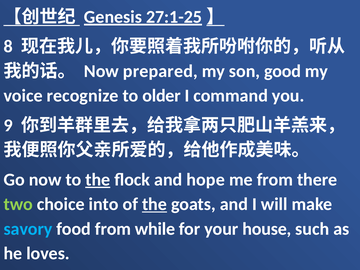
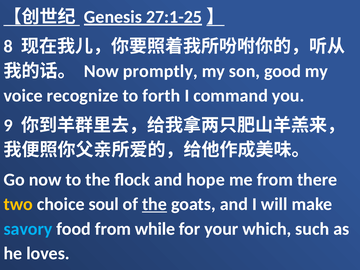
prepared: prepared -> promptly
older: older -> forth
the at (98, 180) underline: present -> none
two colour: light green -> yellow
into: into -> soul
house: house -> which
